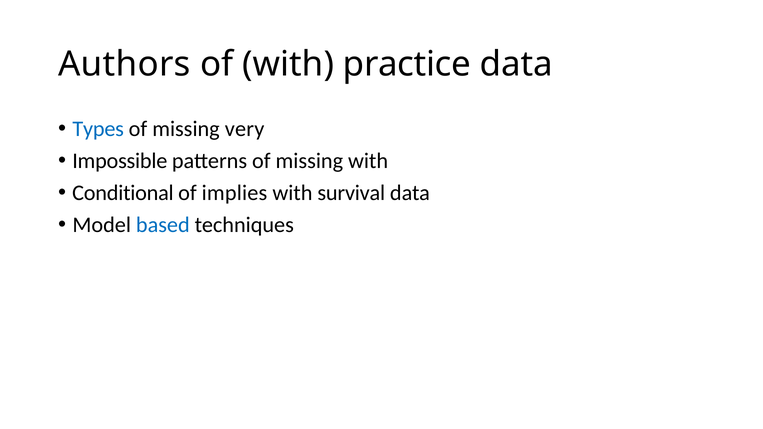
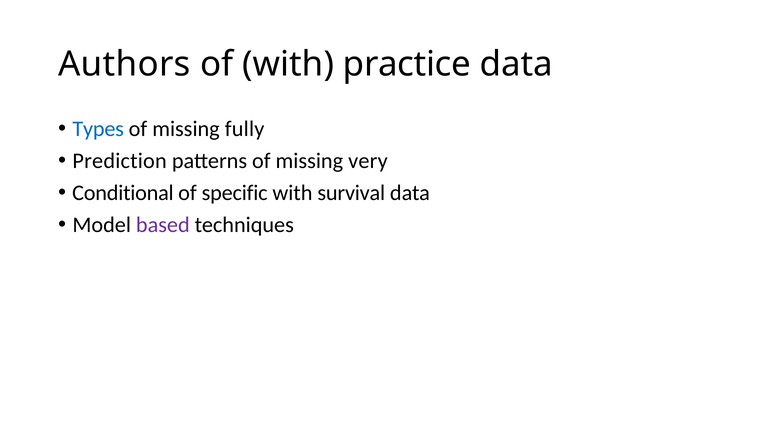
very: very -> fully
Impossible: Impossible -> Prediction
missing with: with -> very
implies: implies -> specific
based colour: blue -> purple
